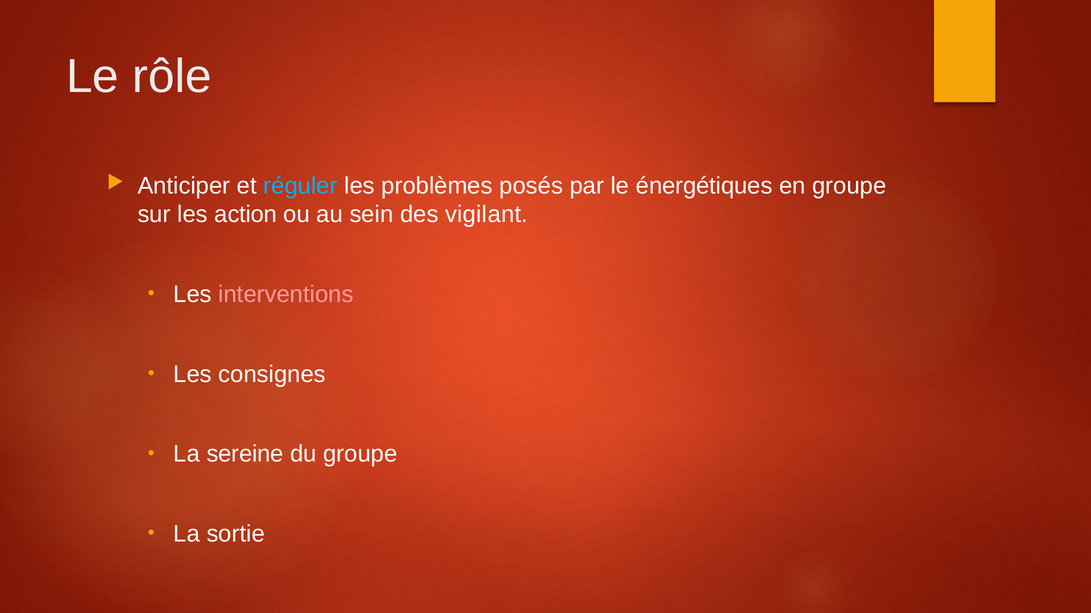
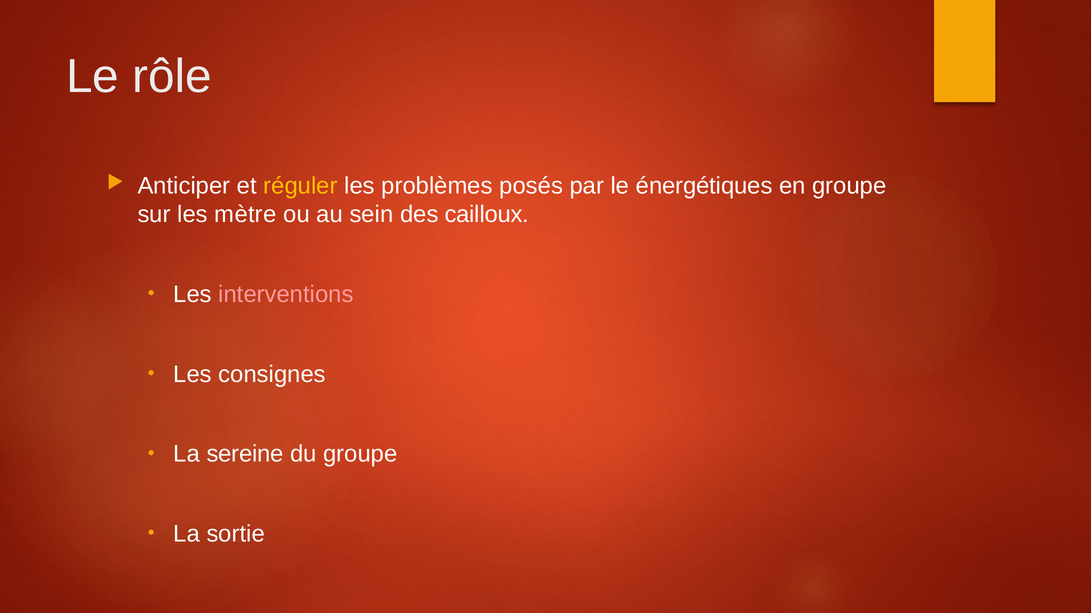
réguler colour: light blue -> yellow
action: action -> mètre
vigilant: vigilant -> cailloux
